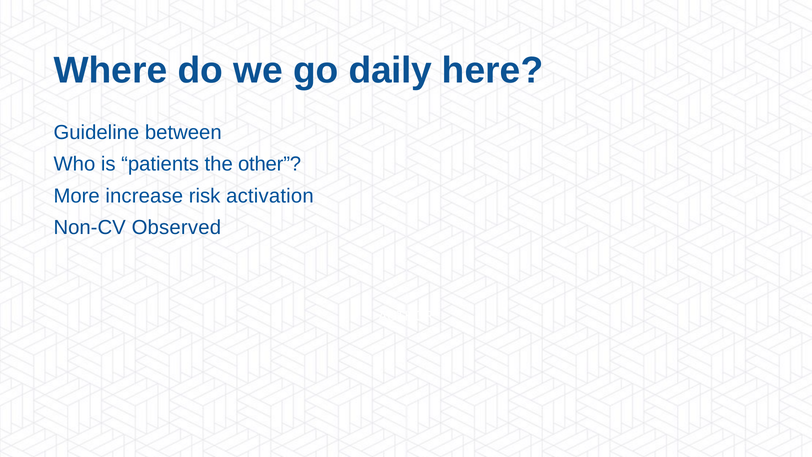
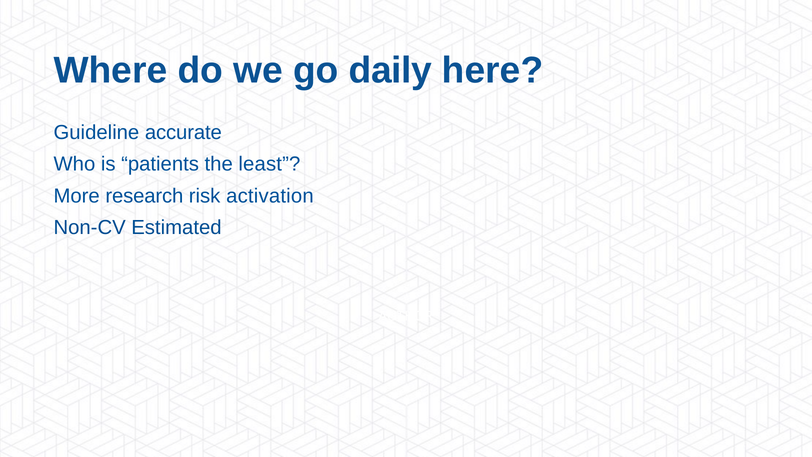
between: between -> accurate
other: other -> least
increase: increase -> research
Observed: Observed -> Estimated
